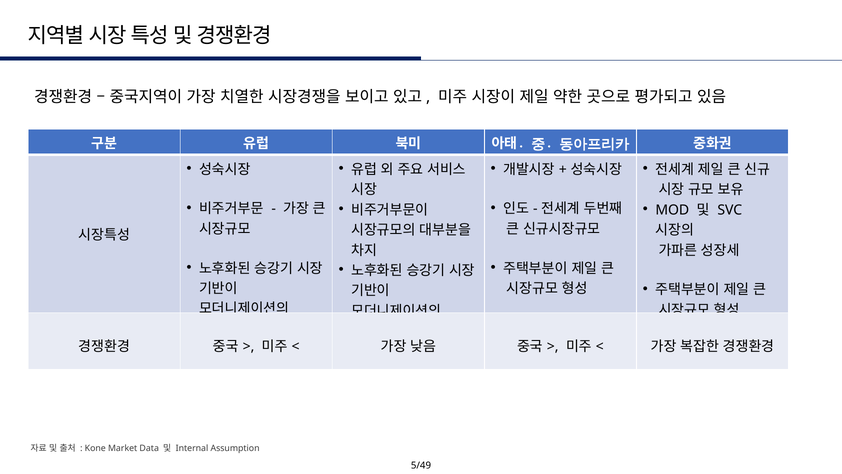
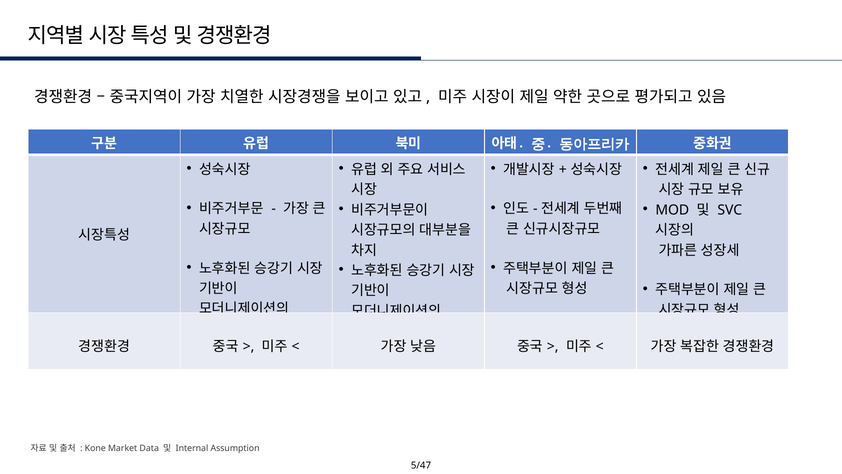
5/49: 5/49 -> 5/47
